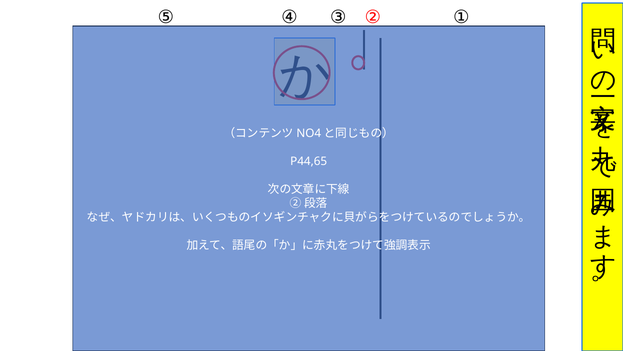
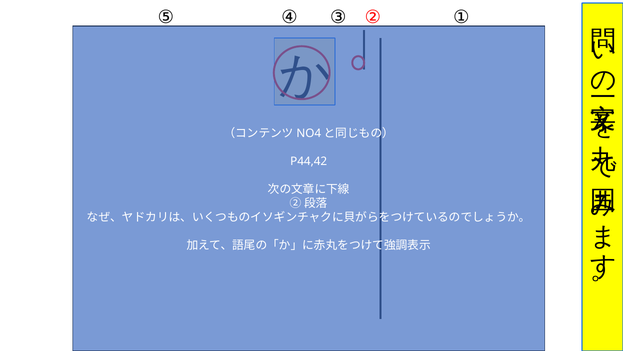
P44,65: P44,65 -> P44,42
